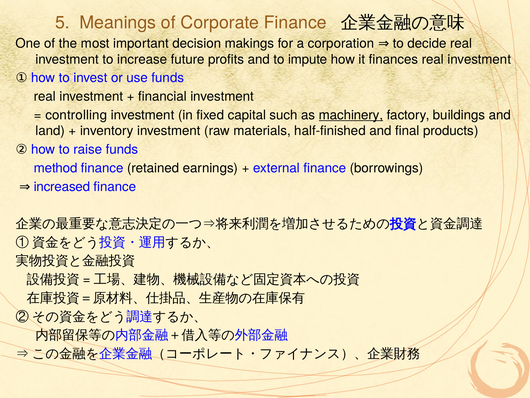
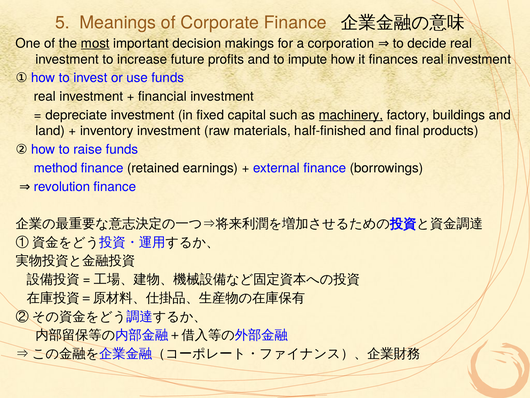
most underline: none -> present
controlling: controlling -> depreciate
increased: increased -> revolution
